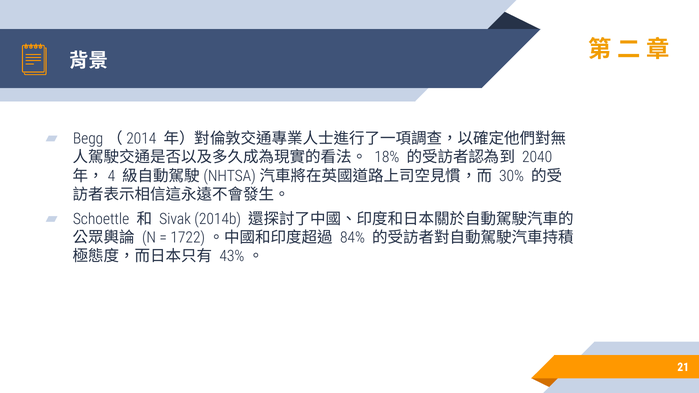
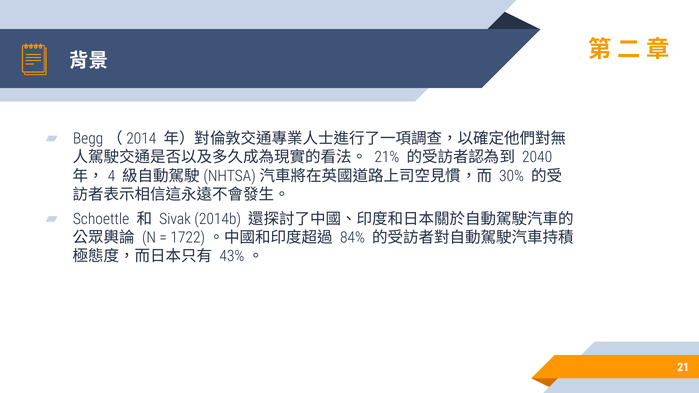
18%: 18% -> 21%
